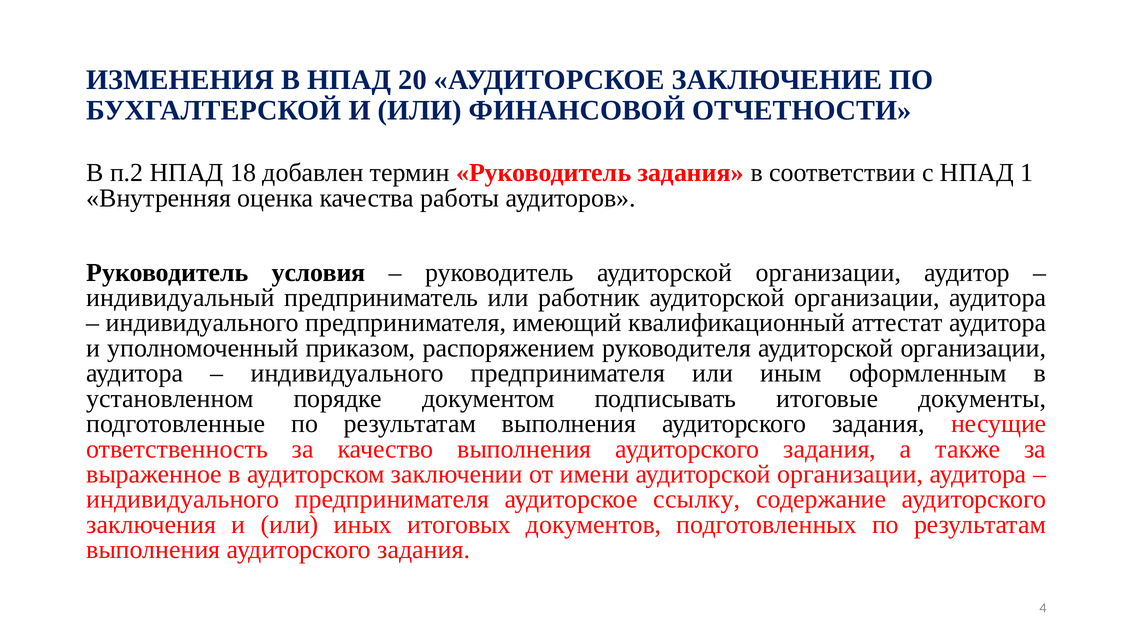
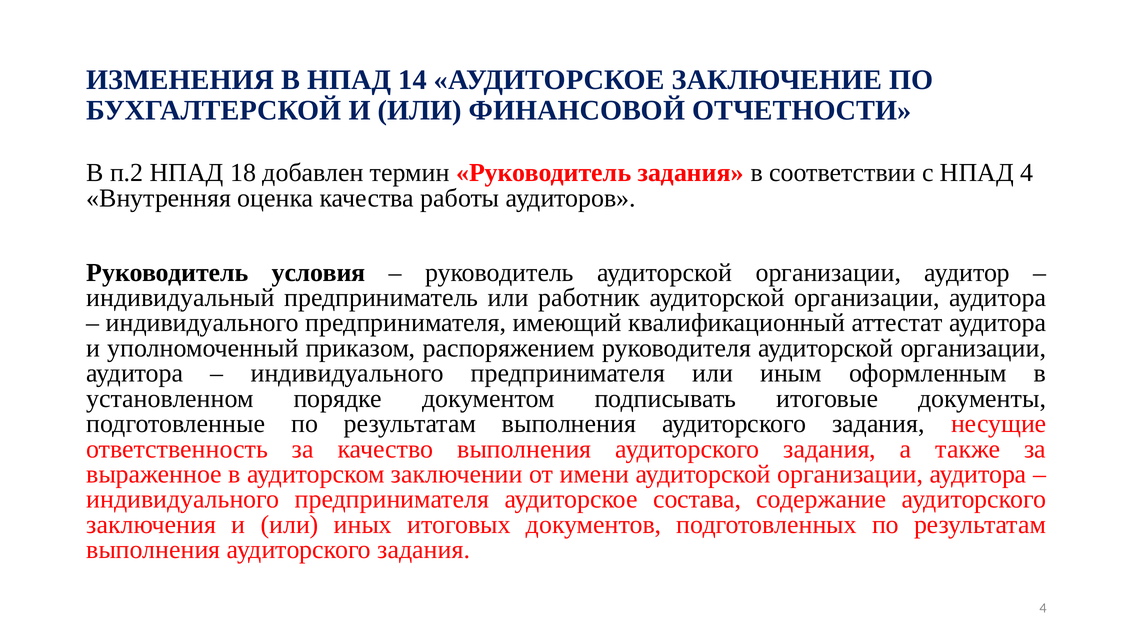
20: 20 -> 14
НПАД 1: 1 -> 4
ссылку: ссылку -> состава
